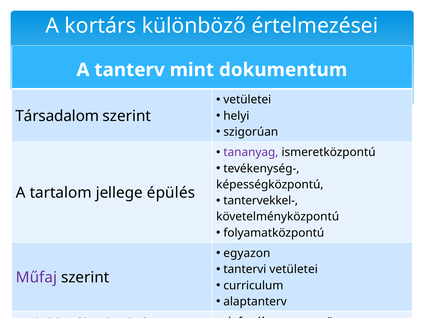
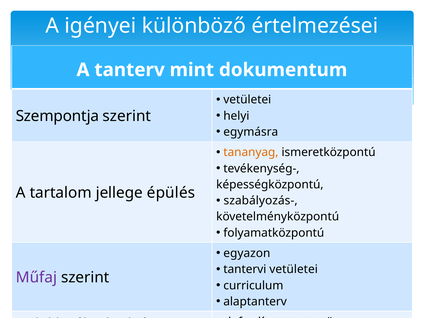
kortárs: kortárs -> igényei
Társadalom: Társadalom -> Szempontja
szigorúan: szigorúan -> egymásra
tananyag colour: purple -> orange
tantervekkel-: tantervekkel- -> szabályozás-
